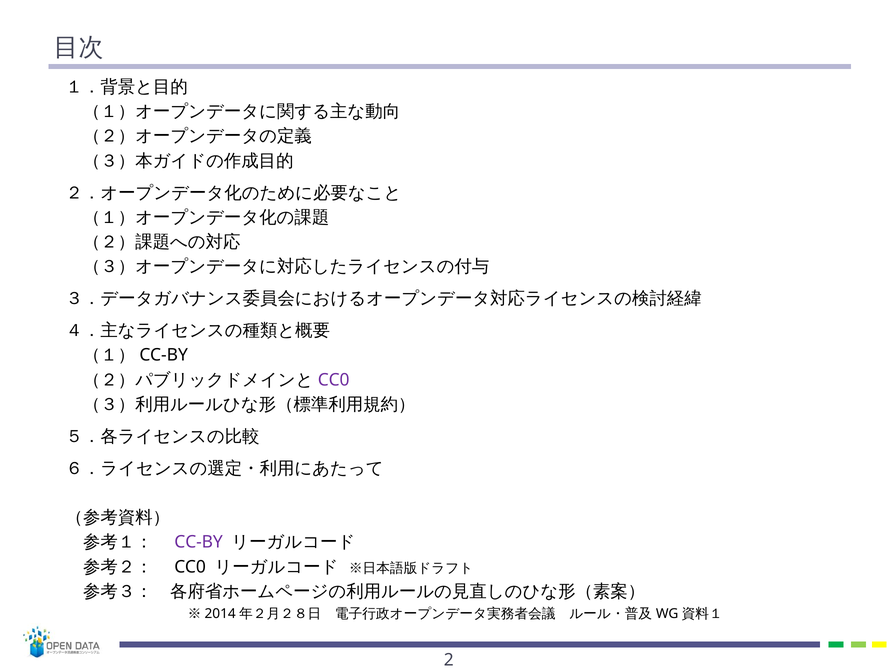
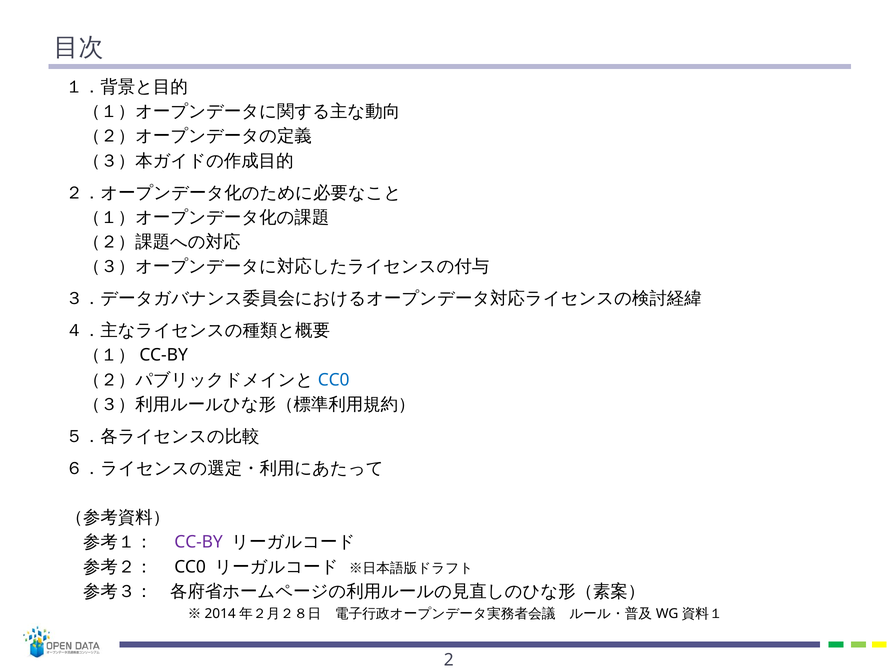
CC0 at (334, 380) colour: purple -> blue
